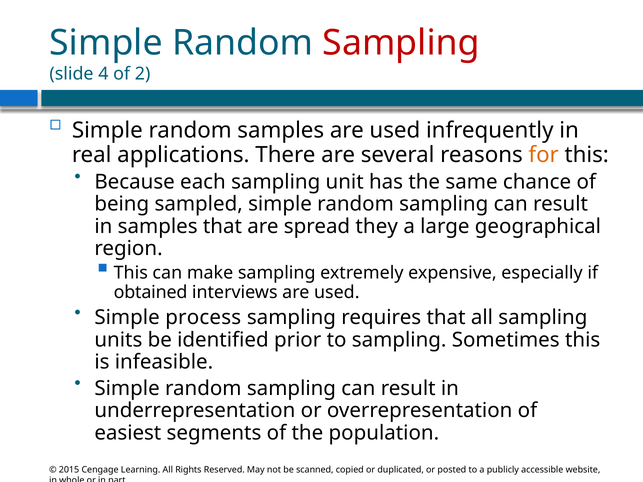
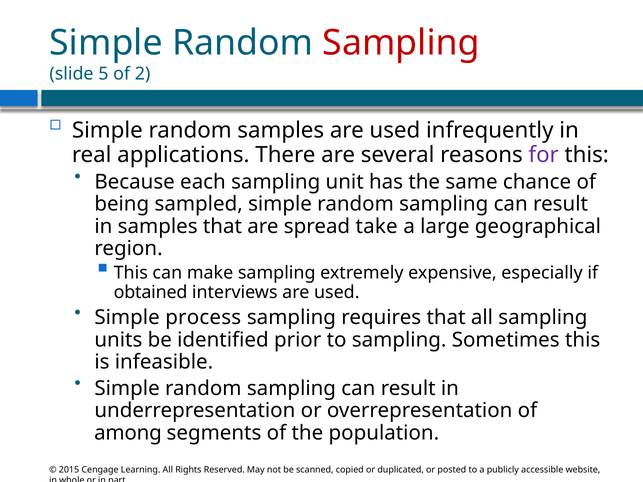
4: 4 -> 5
for colour: orange -> purple
they: they -> take
easiest: easiest -> among
